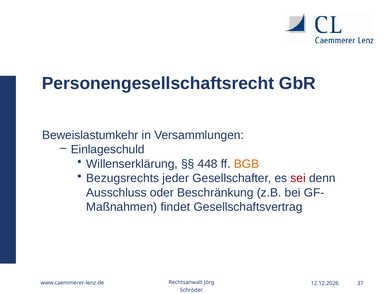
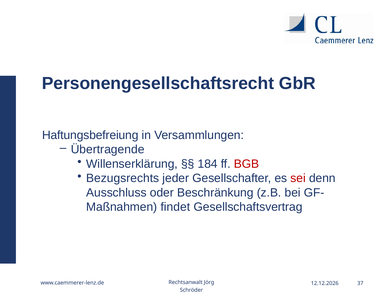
Beweislastumkehr: Beweislastumkehr -> Haftungsbefreiung
Einlageschuld: Einlageschuld -> Übertragende
448: 448 -> 184
BGB colour: orange -> red
